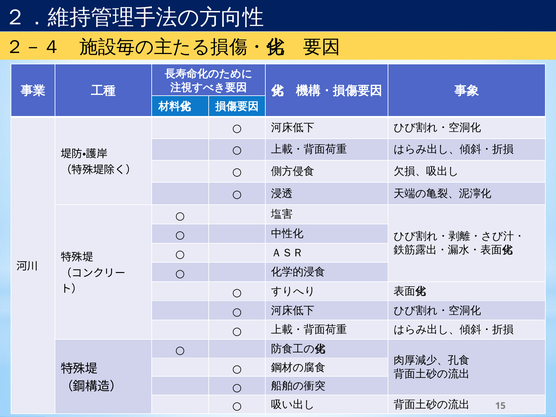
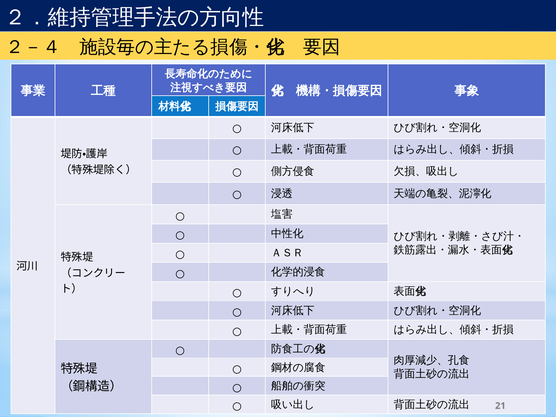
15: 15 -> 21
